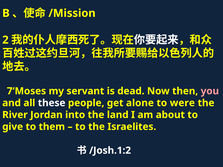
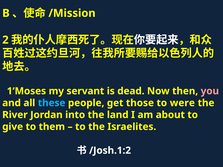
7‘Moses: 7‘Moses -> 1‘Moses
these colour: white -> light blue
alone: alone -> those
